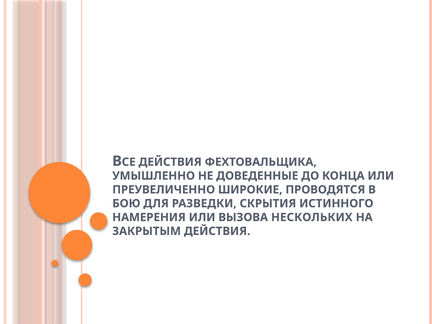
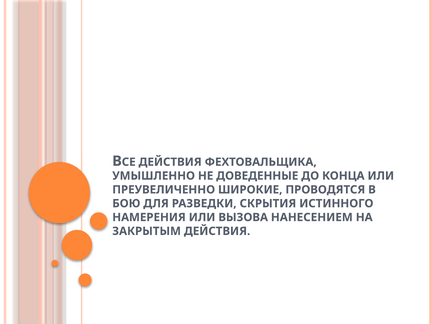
НЕСКОЛЬКИХ: НЕСКОЛЬКИХ -> НАНЕСЕНИЕМ
